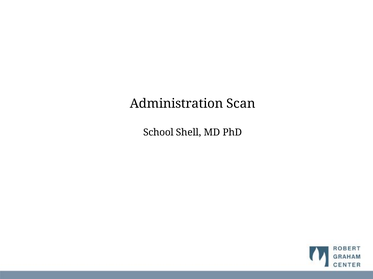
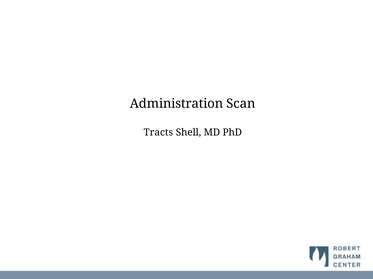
School: School -> Tracts
